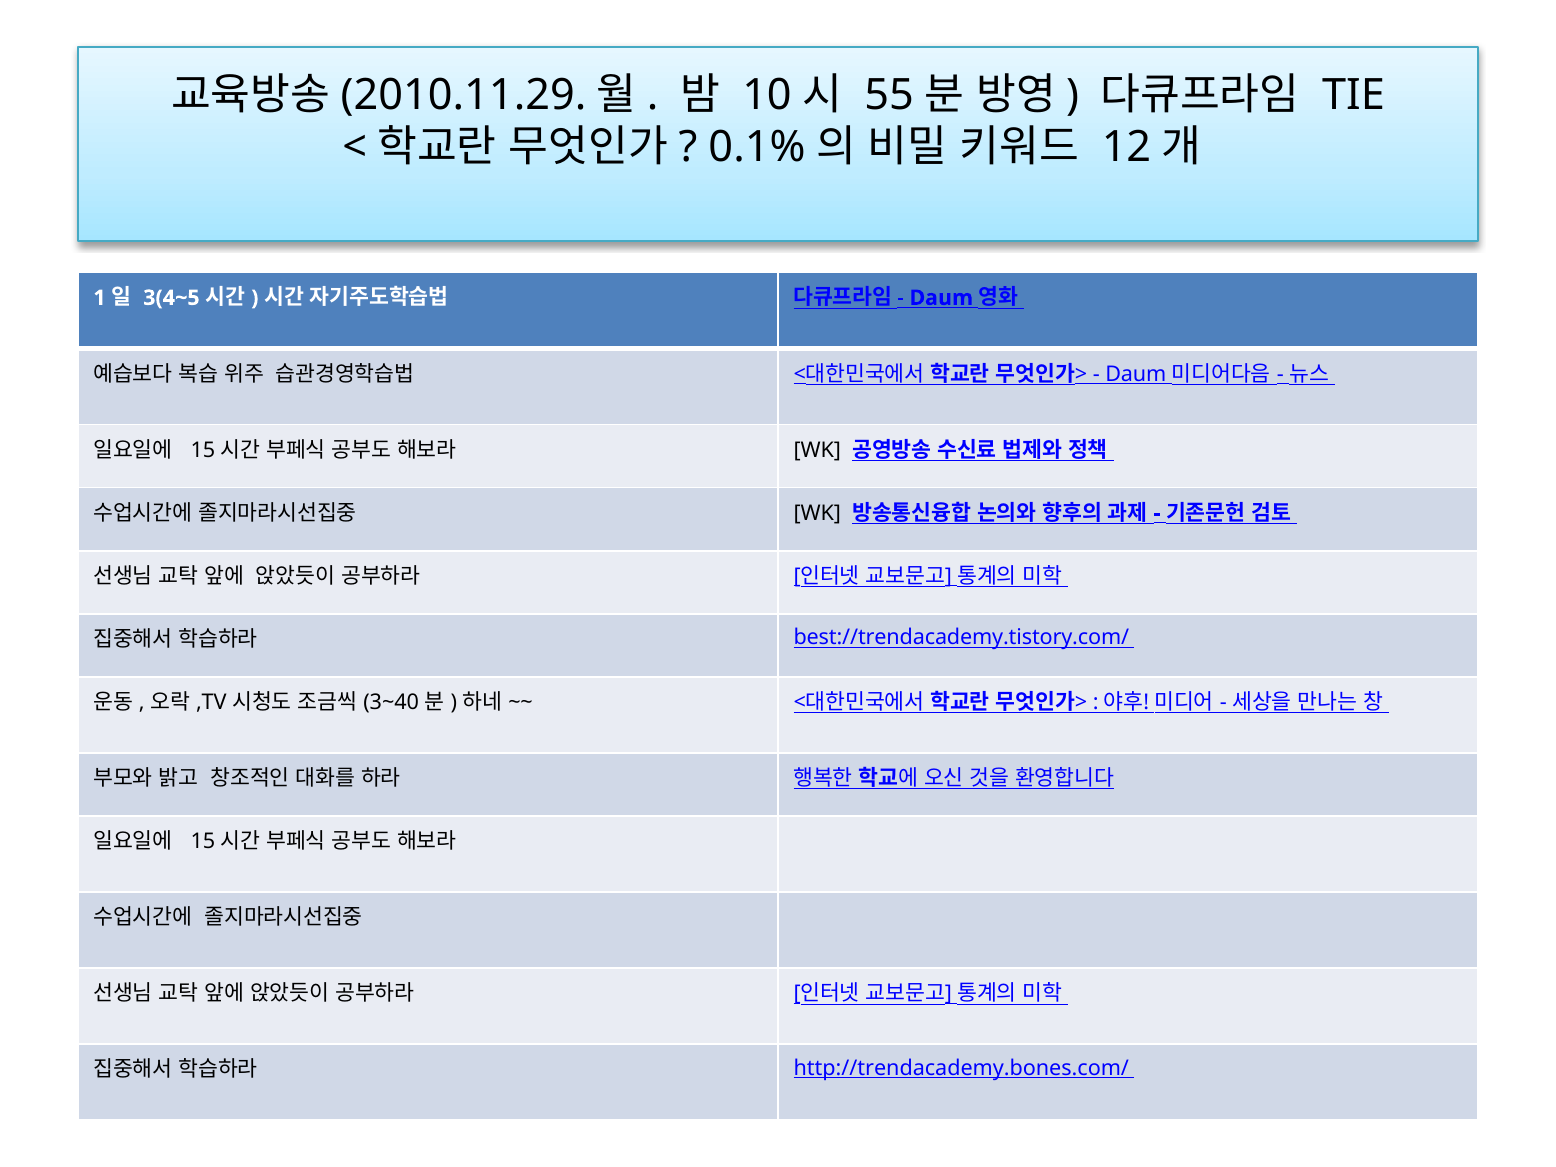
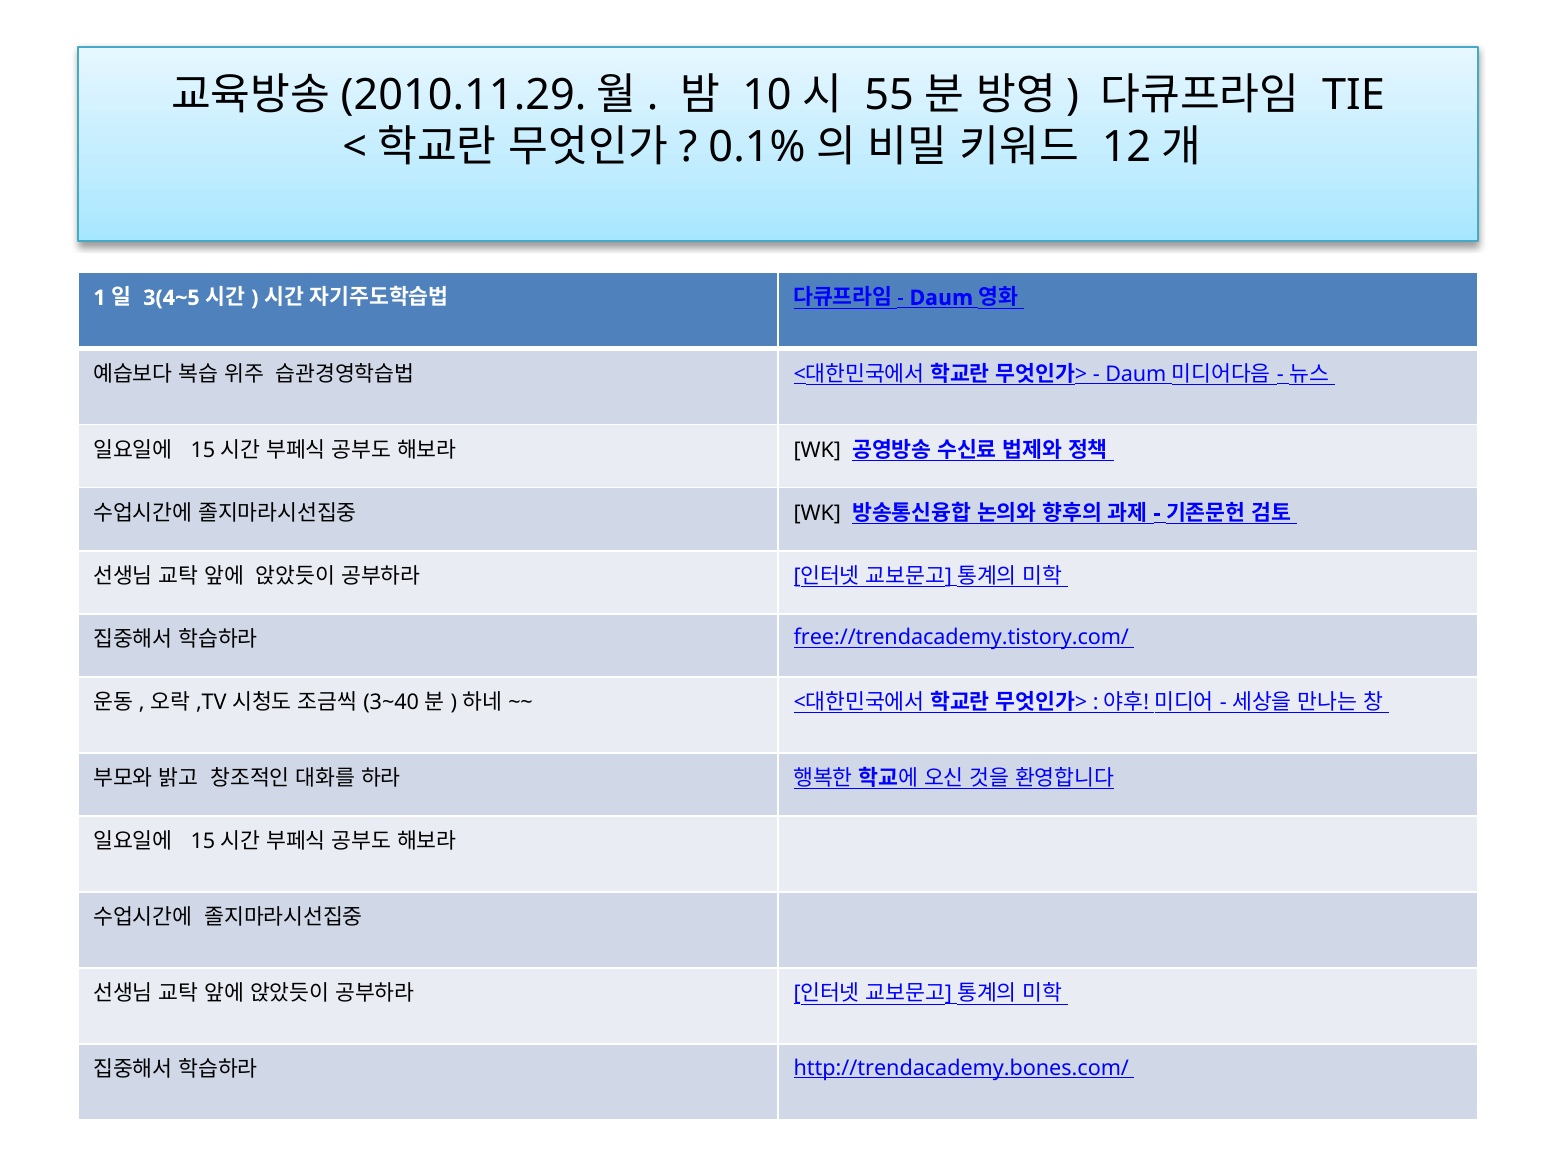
best://trendacademy.tistory.com/: best://trendacademy.tistory.com/ -> free://trendacademy.tistory.com/
